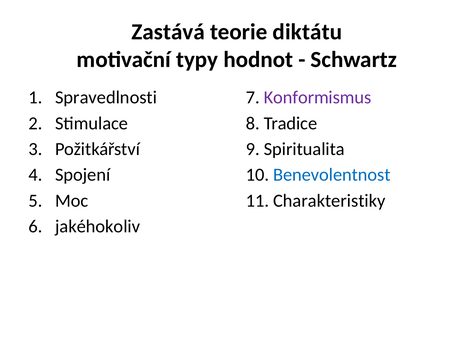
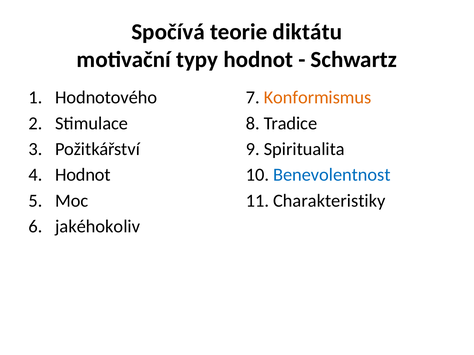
Zastává: Zastává -> Spočívá
Spravedlnosti: Spravedlnosti -> Hodnotového
Konformismus colour: purple -> orange
Spojení at (83, 175): Spojení -> Hodnot
